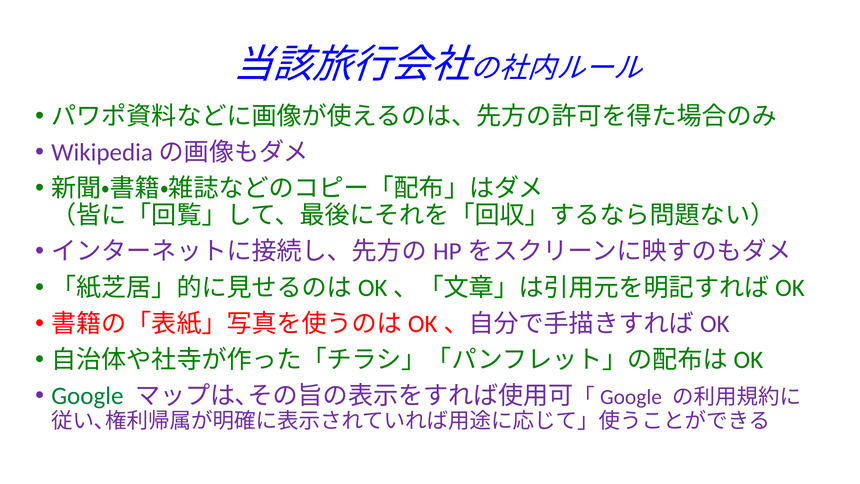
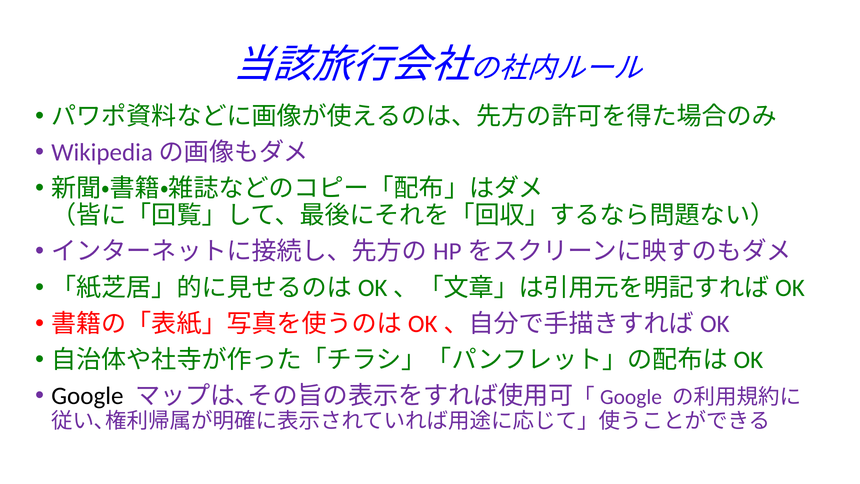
Google colour: green -> black
